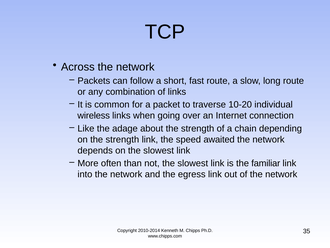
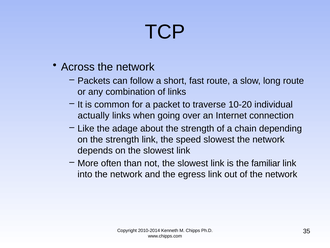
wireless: wireless -> actually
speed awaited: awaited -> slowest
